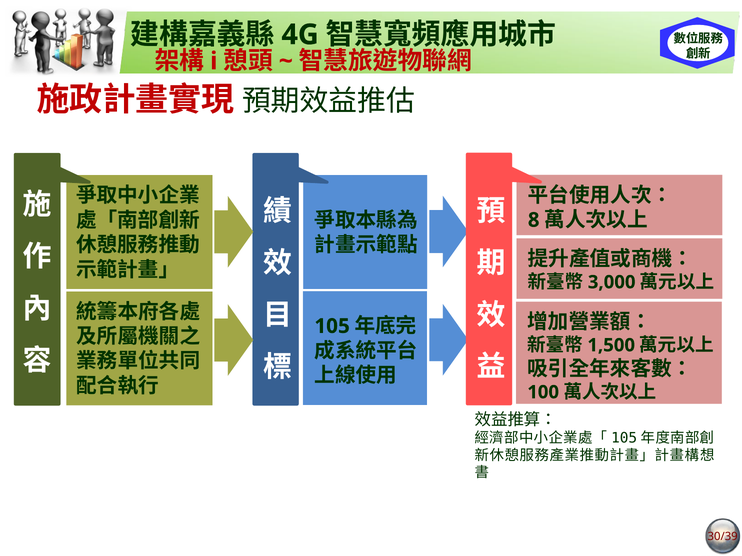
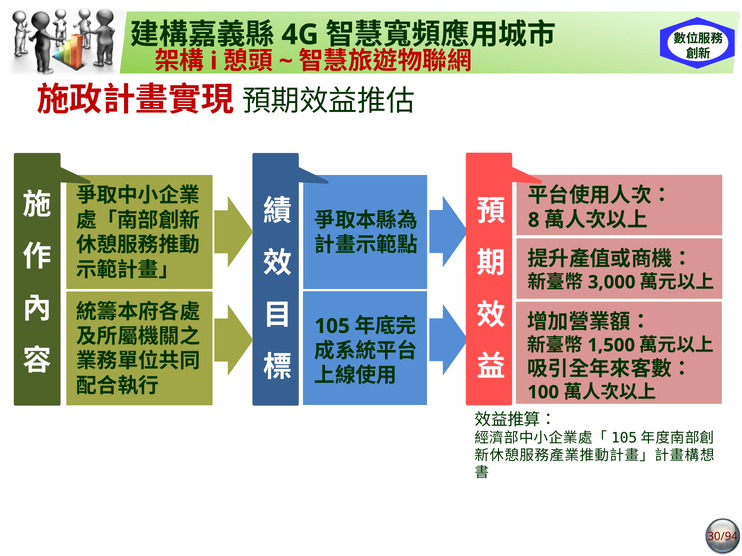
30/39: 30/39 -> 30/94
